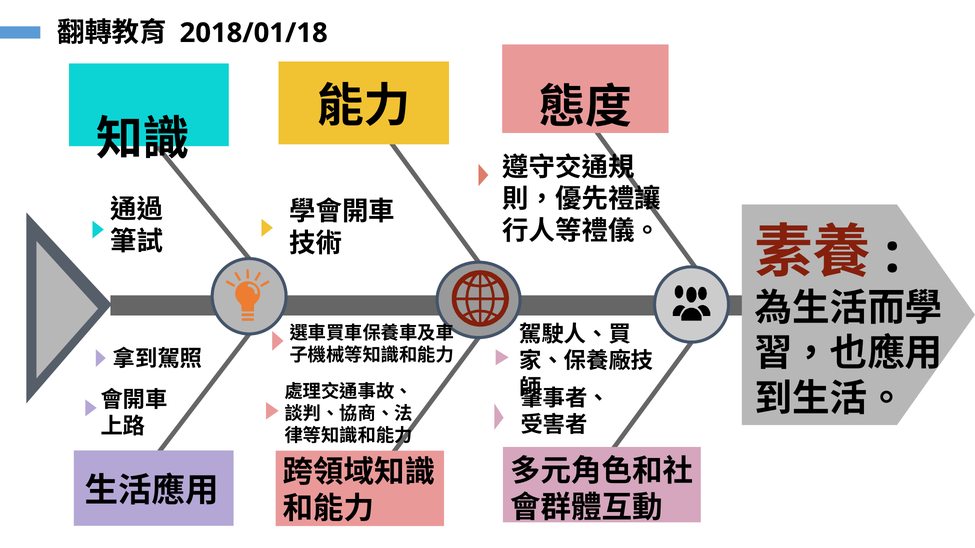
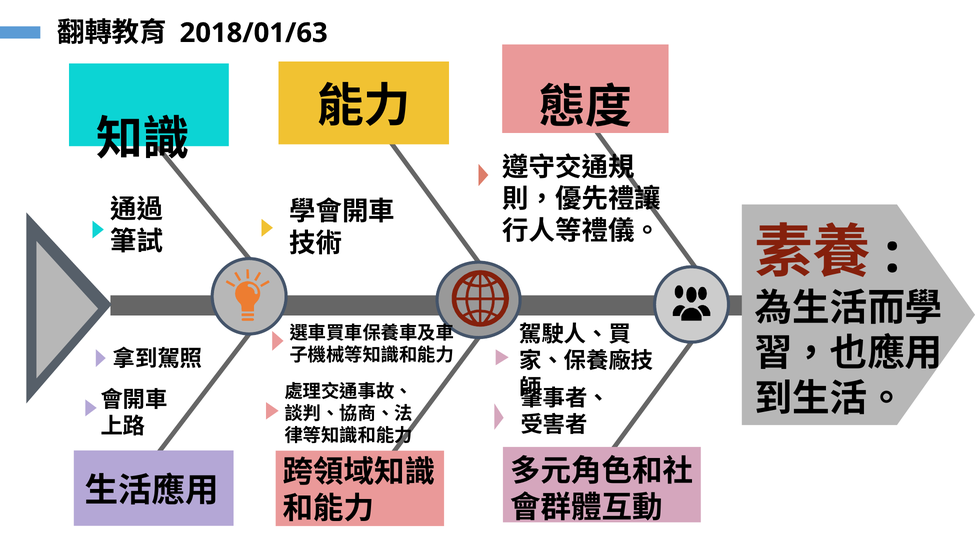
2018/01/18: 2018/01/18 -> 2018/01/63
